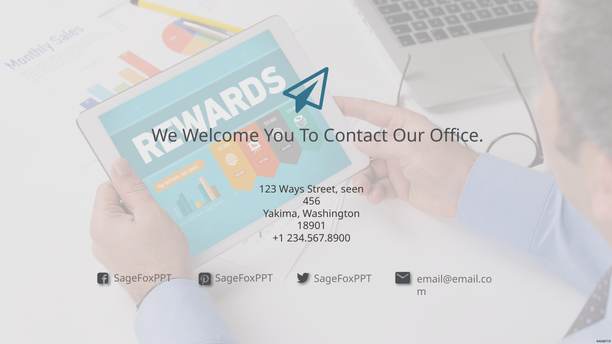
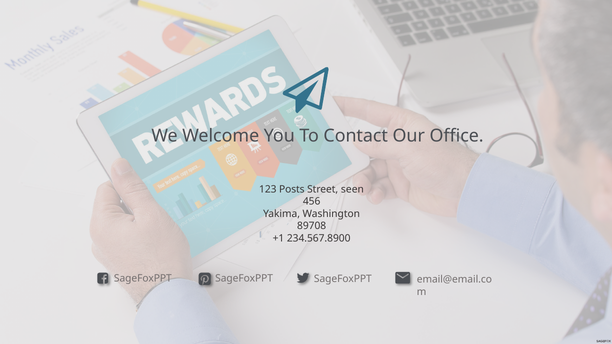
Ways: Ways -> Posts
18901: 18901 -> 89708
